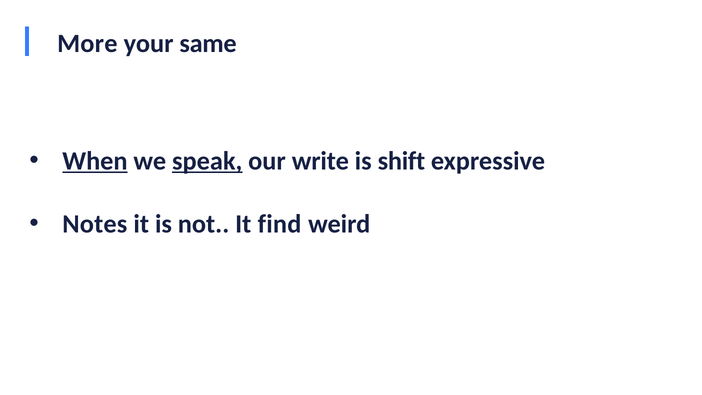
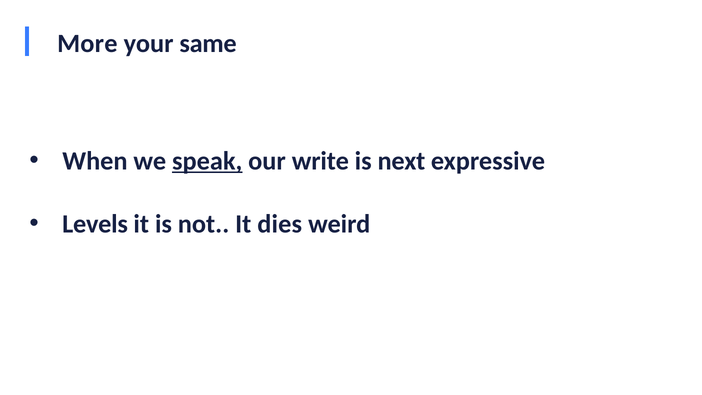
When underline: present -> none
shift: shift -> next
Notes: Notes -> Levels
find: find -> dies
